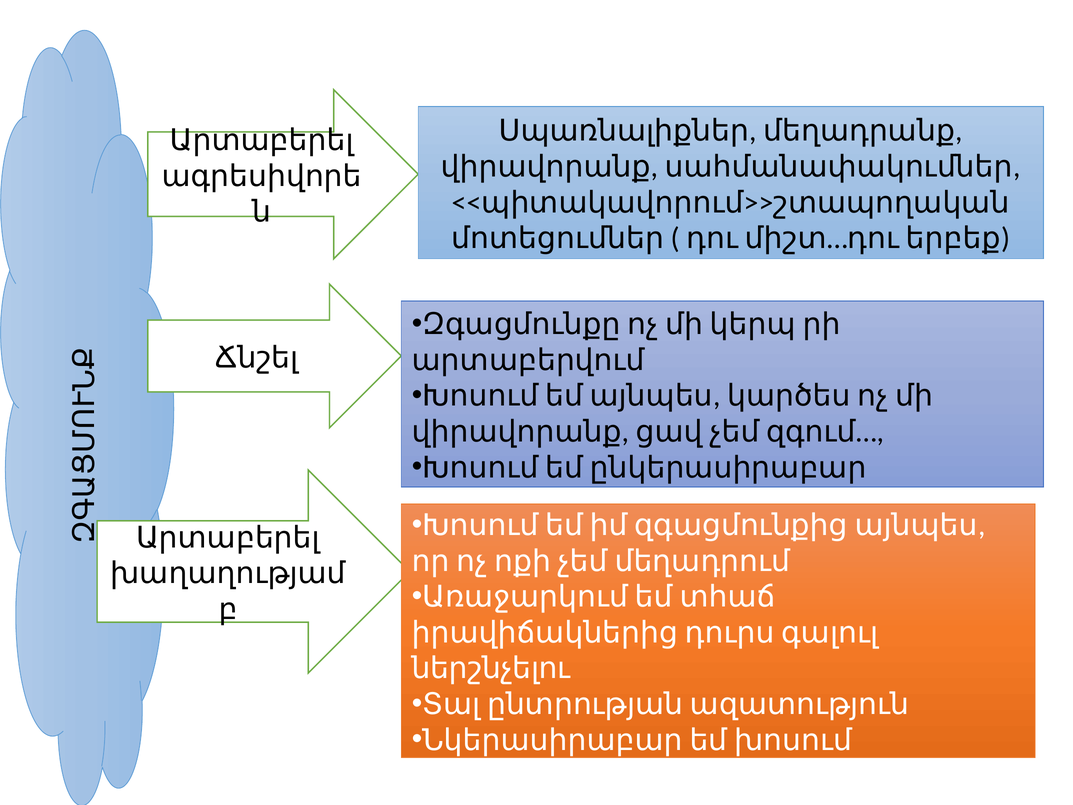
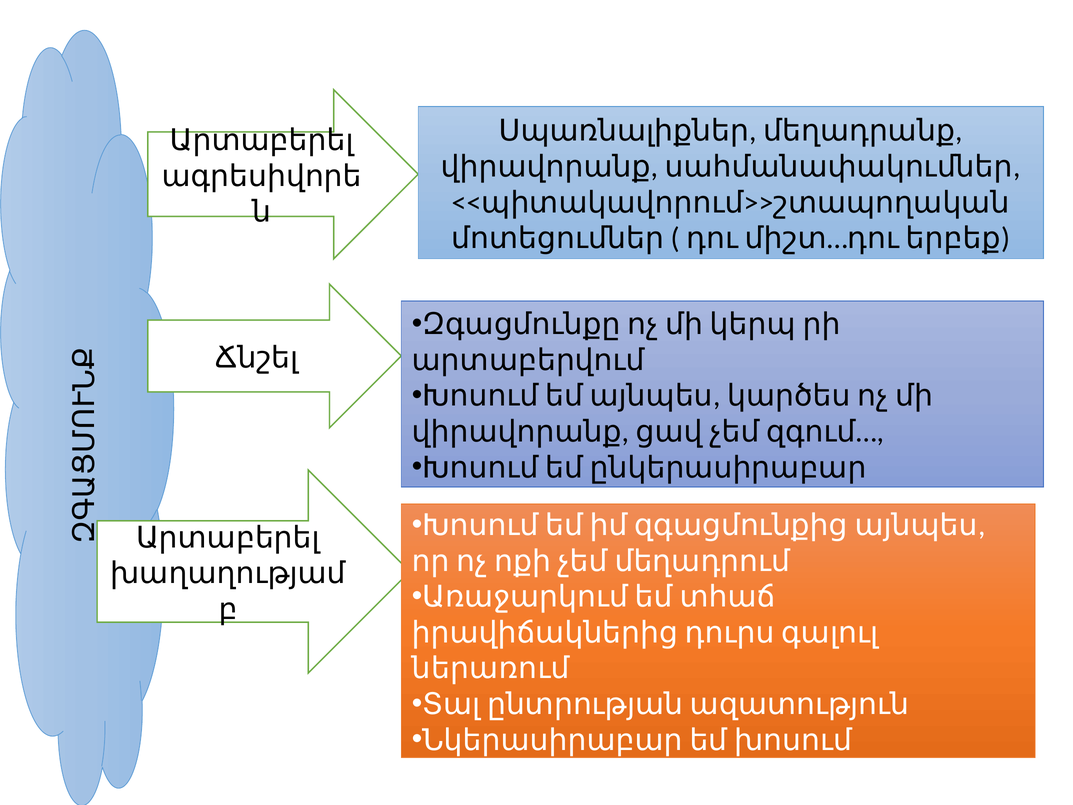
ներշնչելու: ներշնչելու -> ներառում
